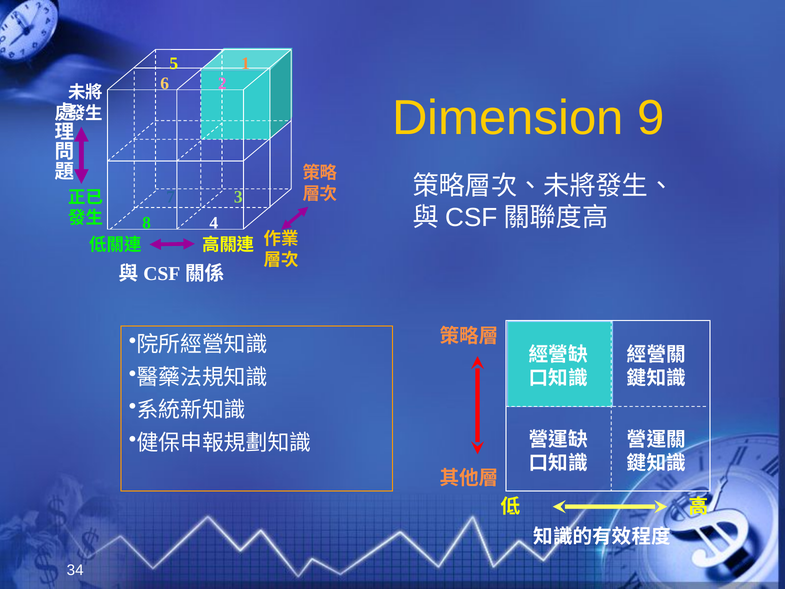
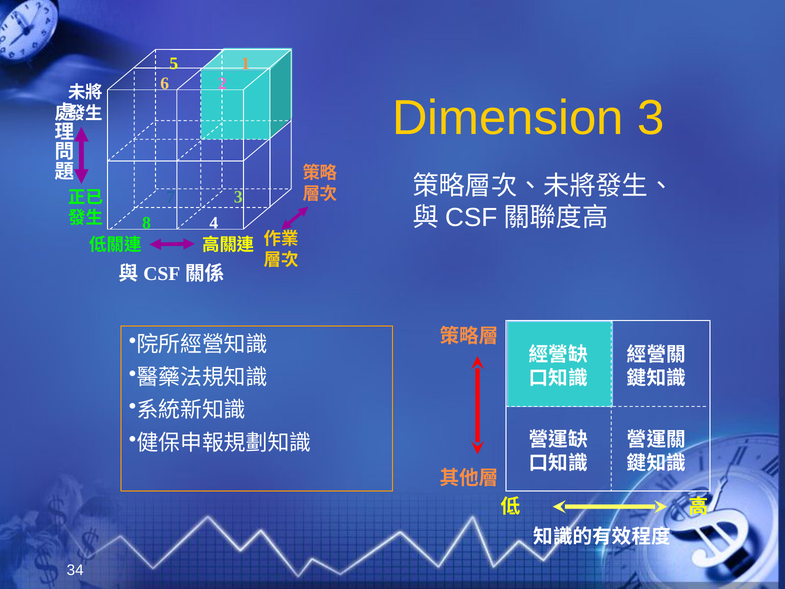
Dimension 9: 9 -> 3
